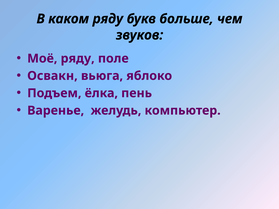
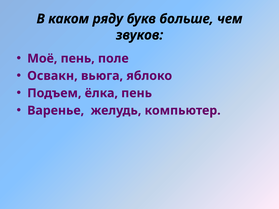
Моё ряду: ряду -> пень
